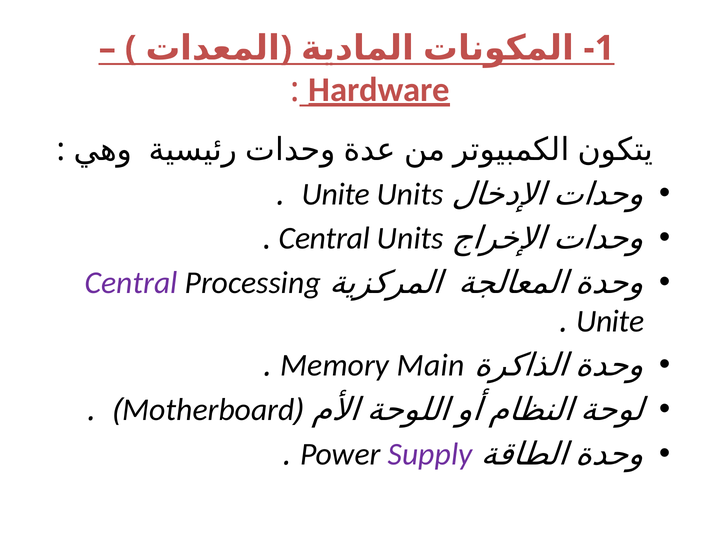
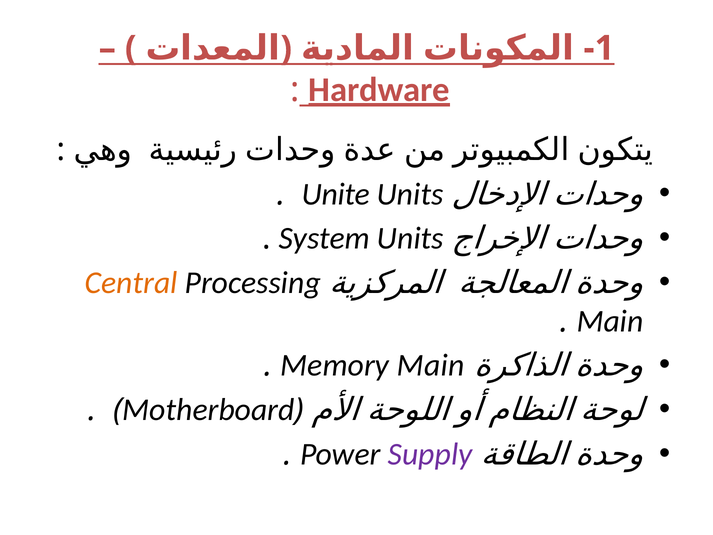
Central at (324, 238): Central -> System
Central at (131, 283) colour: purple -> orange
Unite at (610, 321): Unite -> Main
